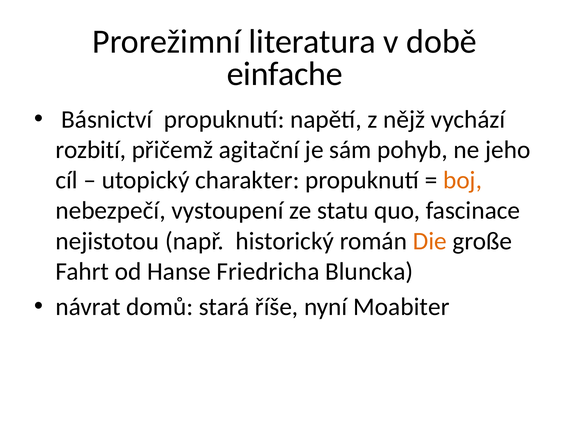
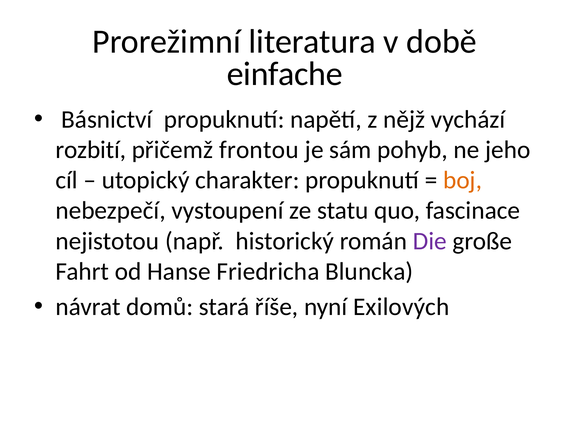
agitační: agitační -> frontou
Die colour: orange -> purple
Moabiter: Moabiter -> Exilových
